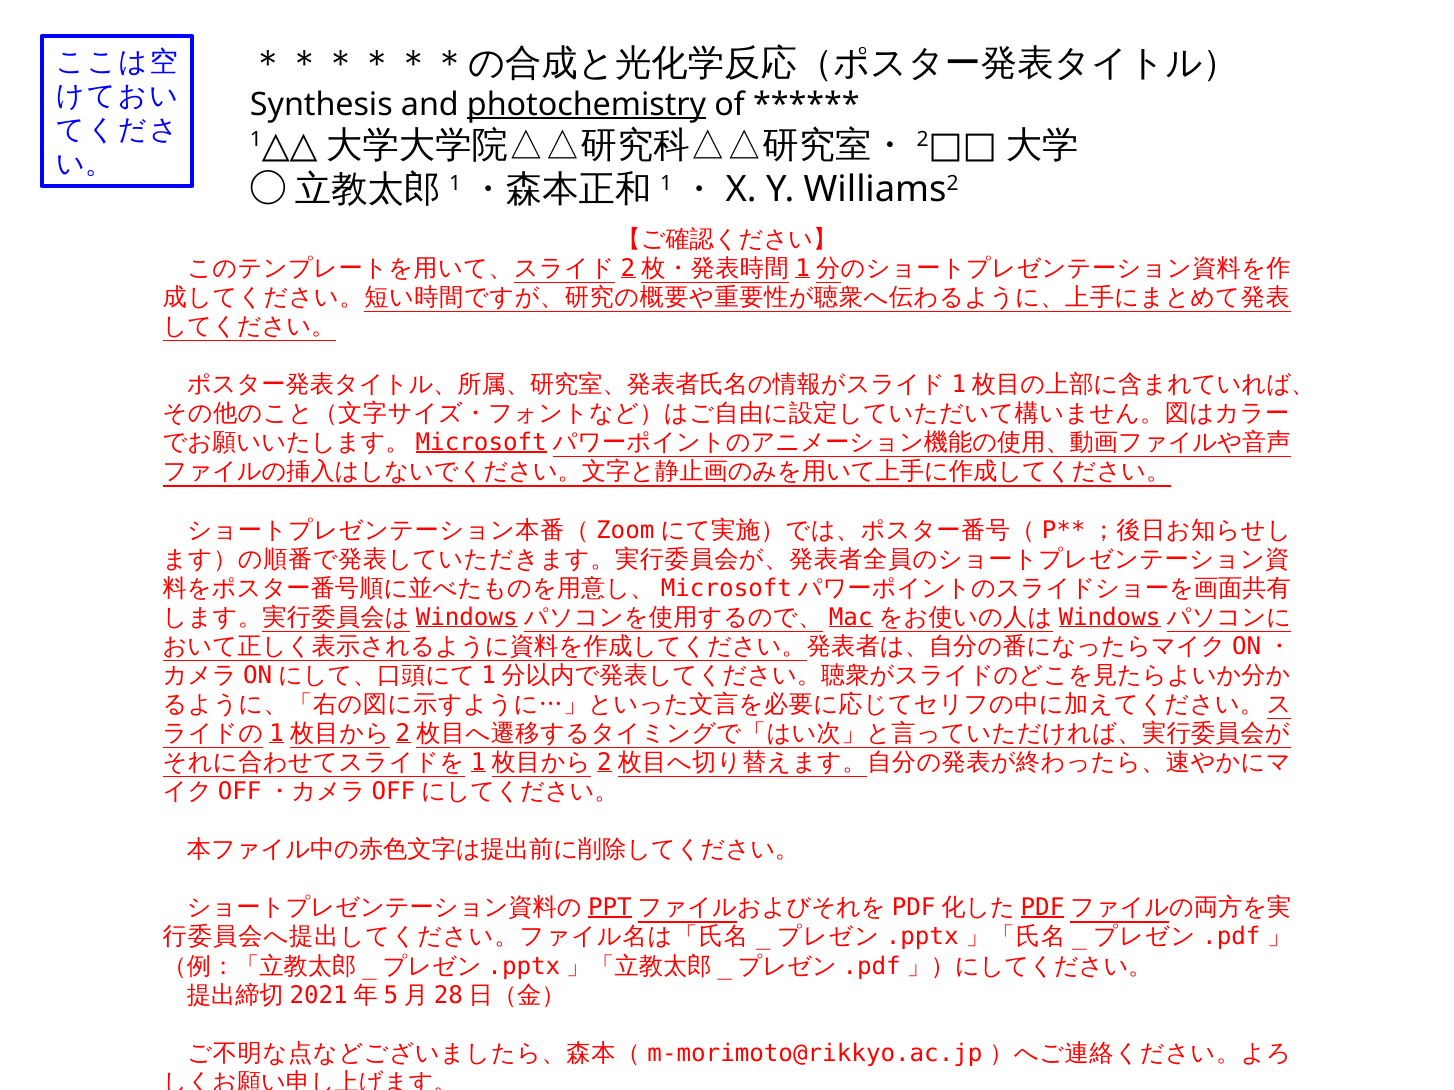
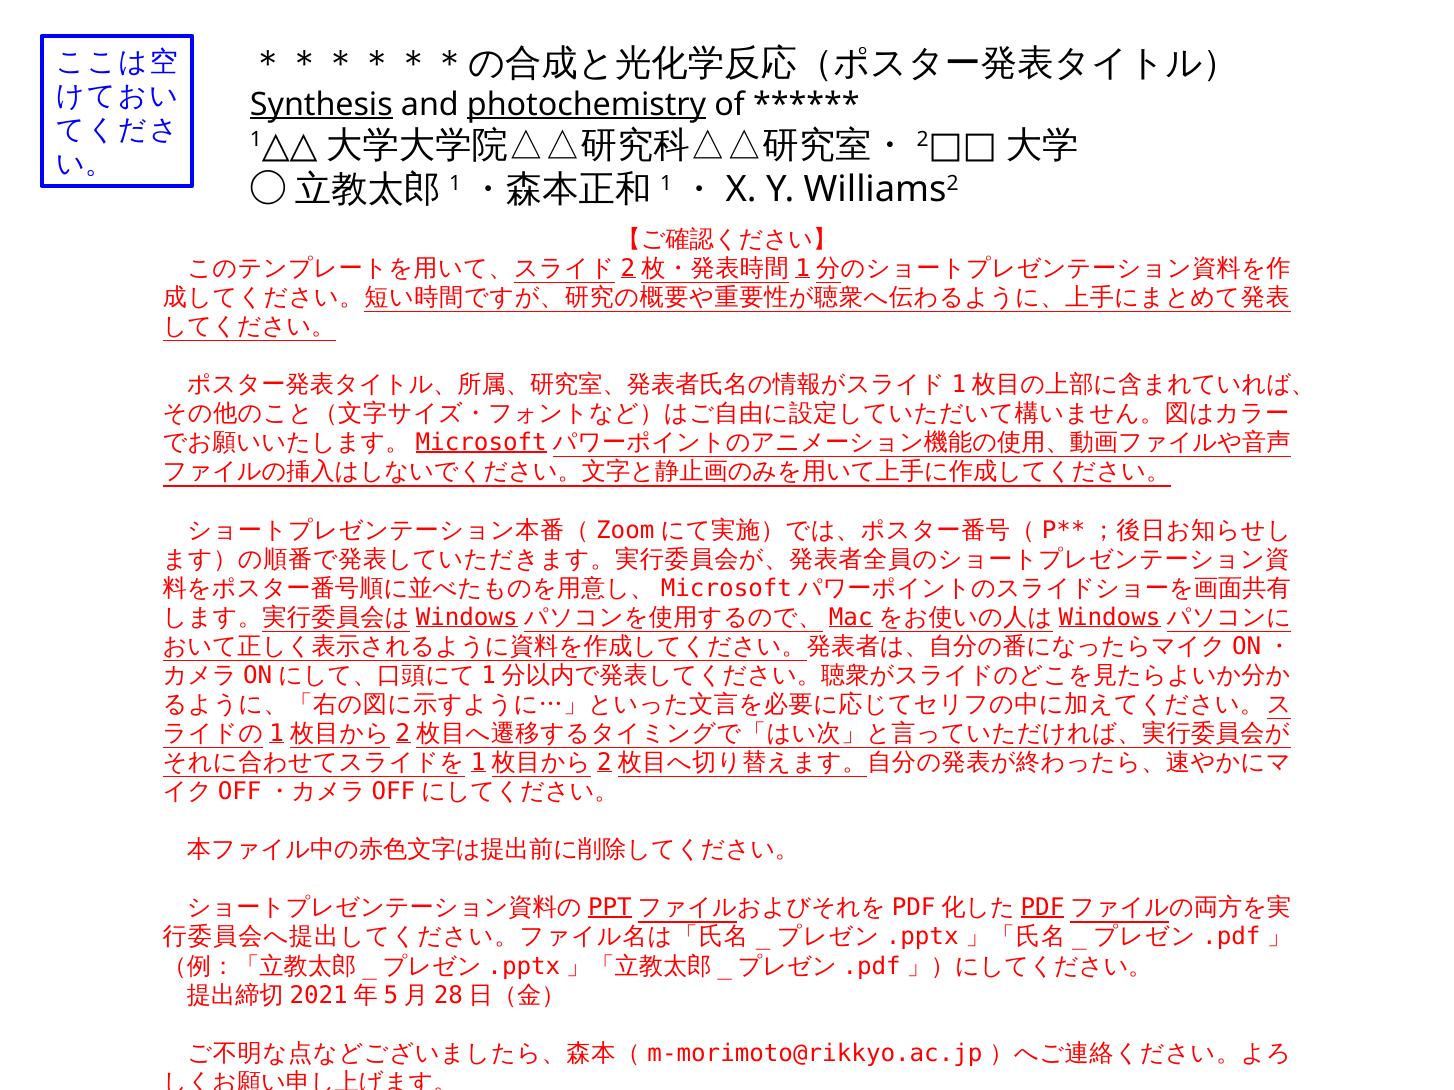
Synthesis underline: none -> present
